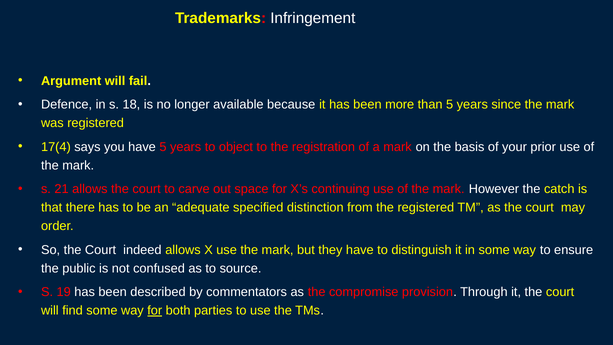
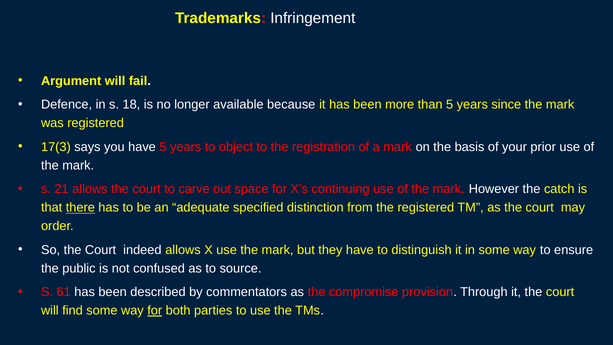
17(4: 17(4 -> 17(3
there underline: none -> present
19: 19 -> 61
